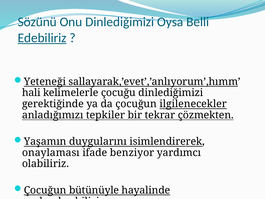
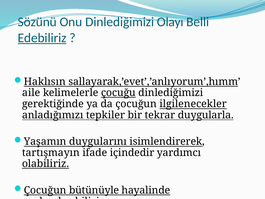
Oysa: Oysa -> Olayı
Yeteneği: Yeteneği -> Haklısın
hali: hali -> aile
çocuğu underline: none -> present
çözmekten: çözmekten -> duygularla
onaylaması: onaylaması -> tartışmayın
benziyor: benziyor -> içindedir
olabiliriz underline: none -> present
